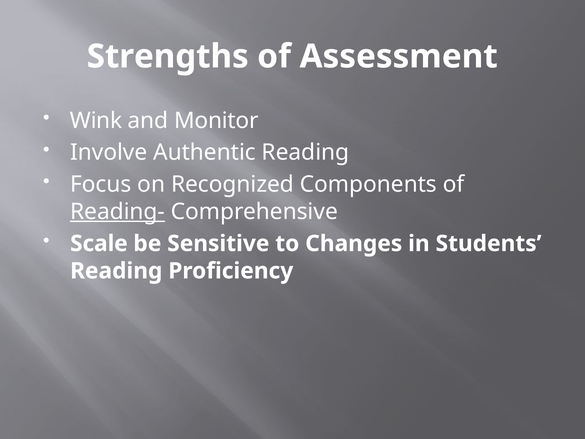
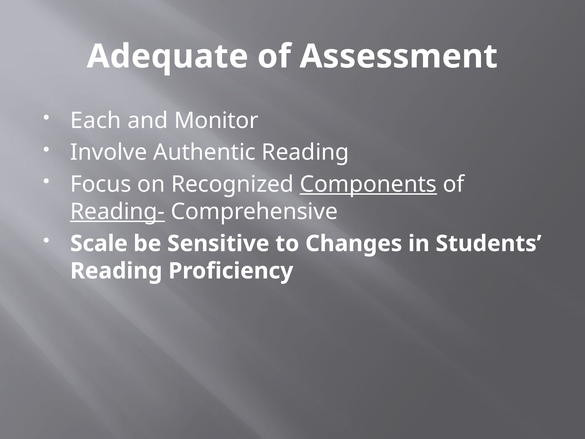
Strengths: Strengths -> Adequate
Wink: Wink -> Each
Components underline: none -> present
